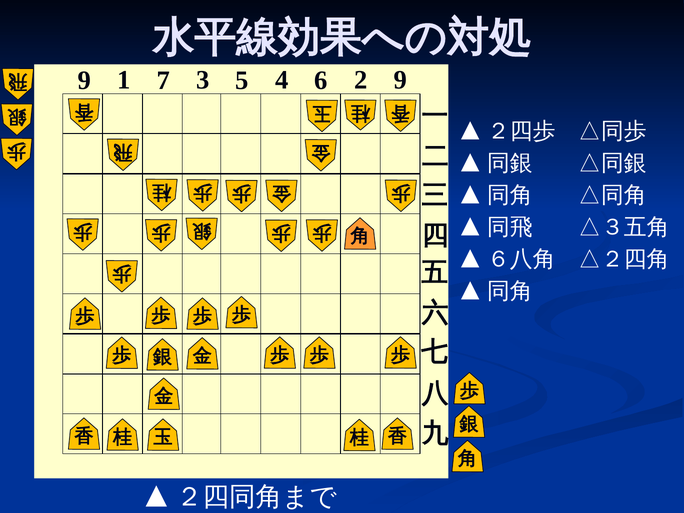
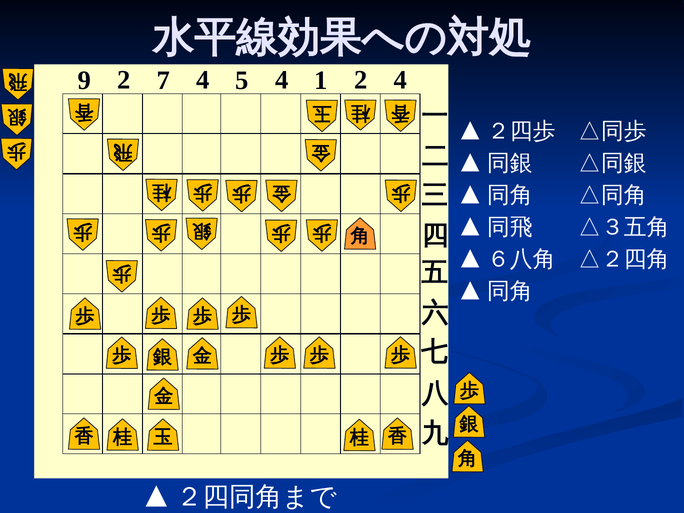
9 1: 1 -> 2
7 3: 3 -> 4
6: 6 -> 1
2 9: 9 -> 4
